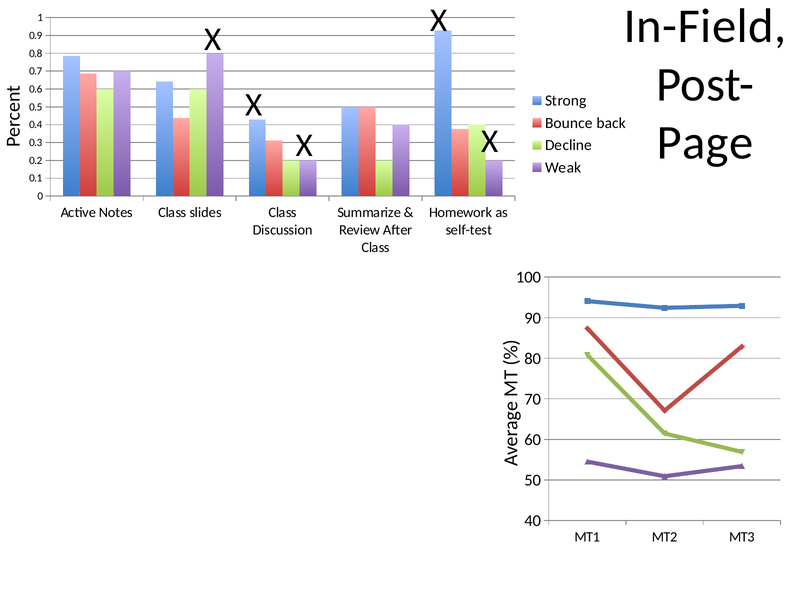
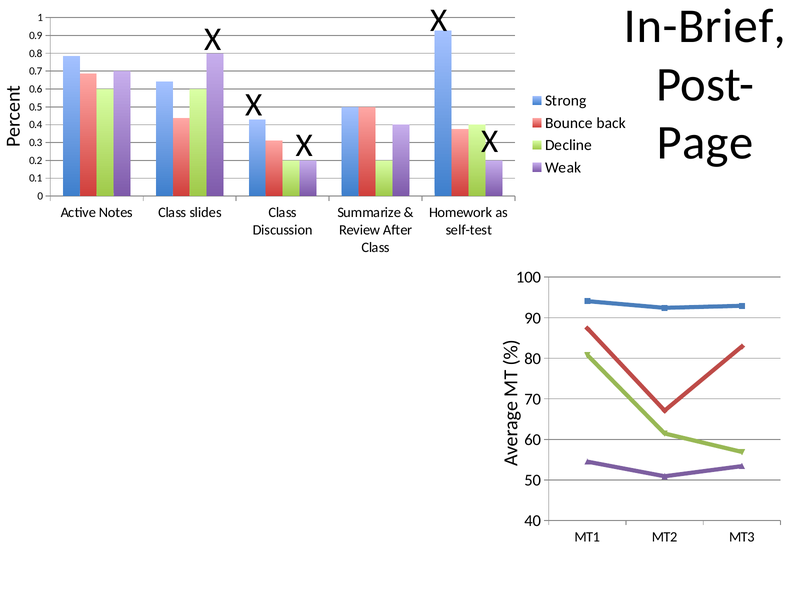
In-Field: In-Field -> In-Brief
